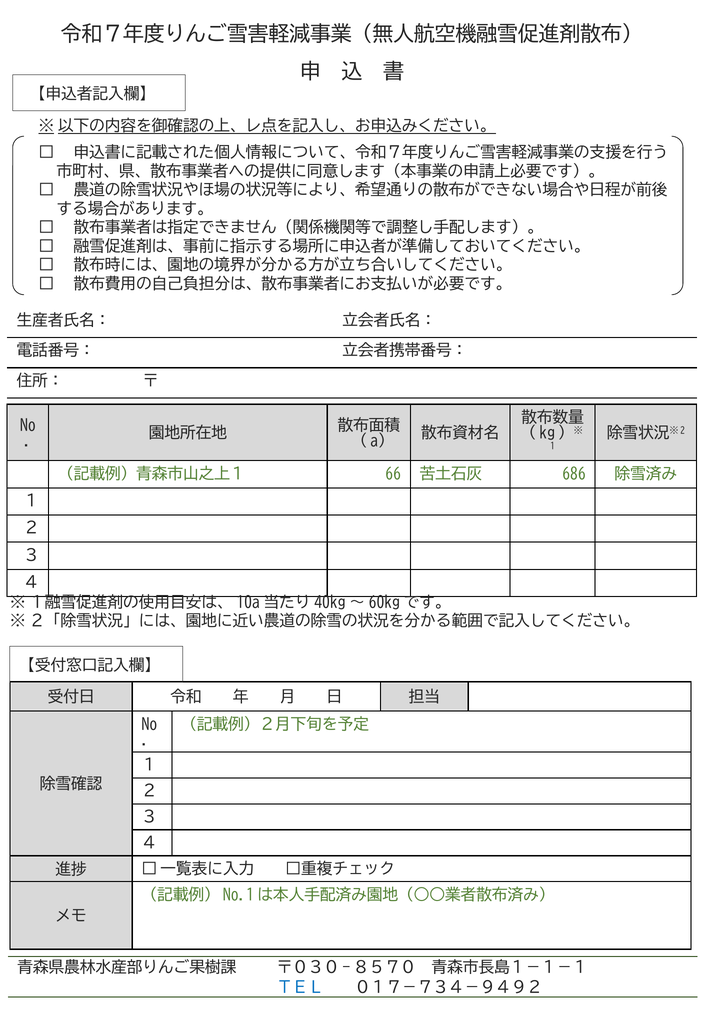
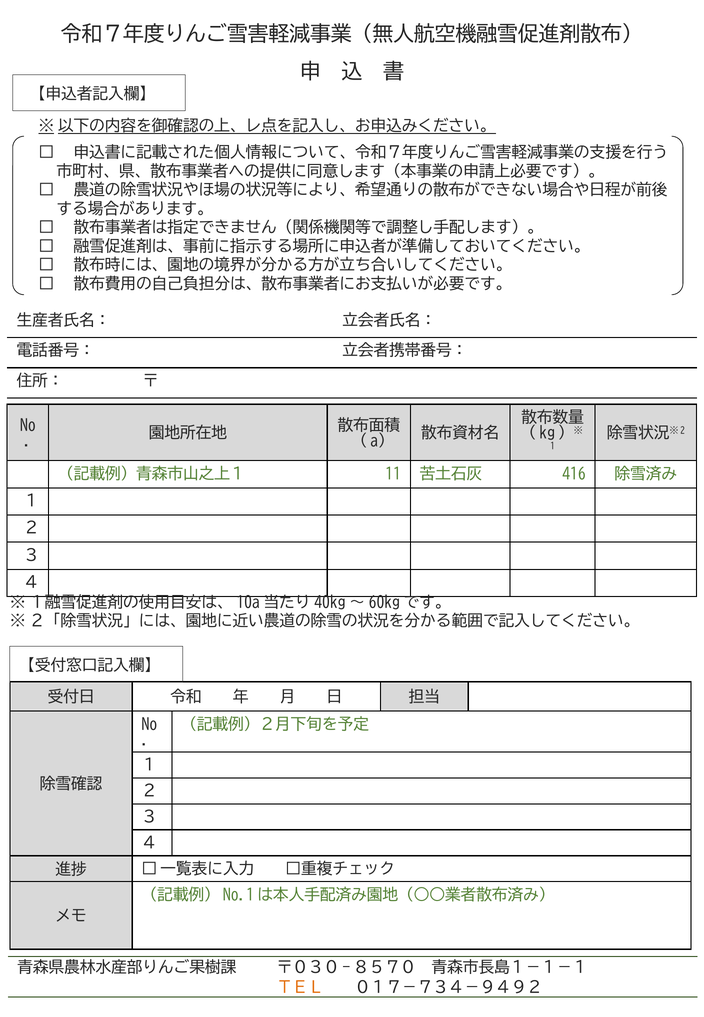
66: 66 -> 11
686: 686 -> 416
ＴＥＬ colour: blue -> orange
